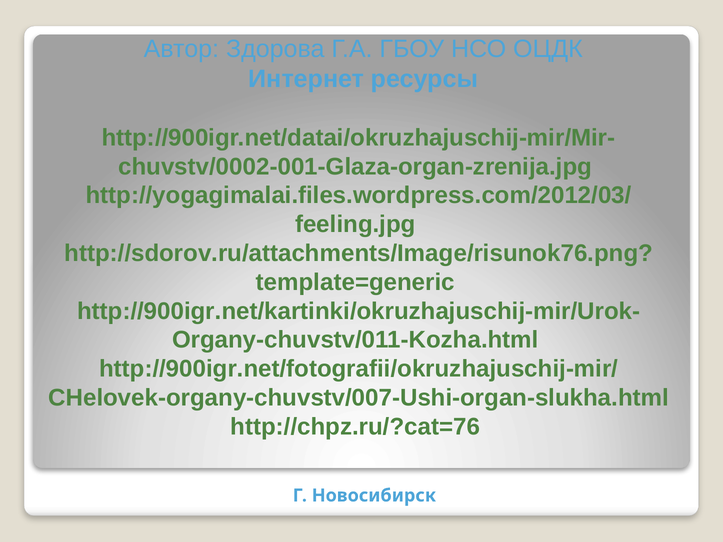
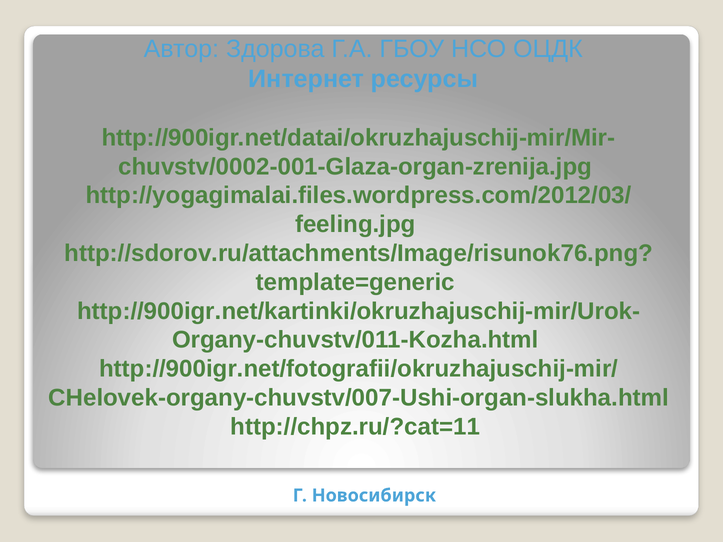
http://chpz.ru/?cat=76: http://chpz.ru/?cat=76 -> http://chpz.ru/?cat=11
